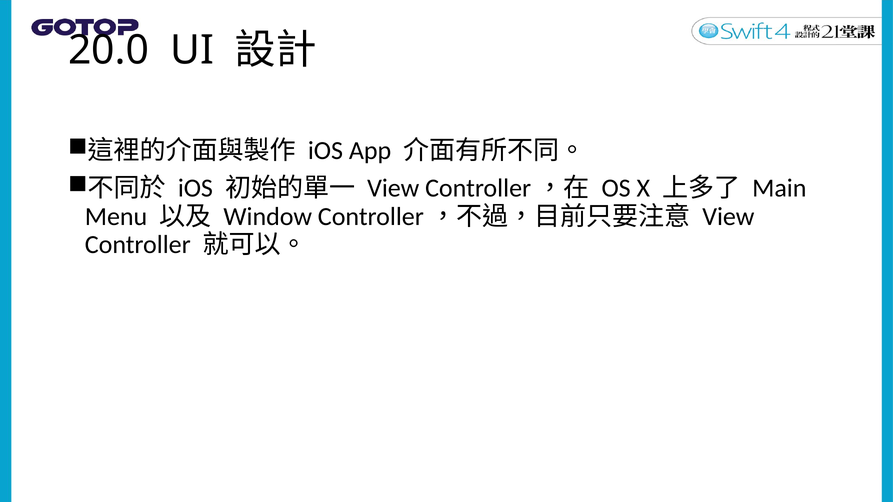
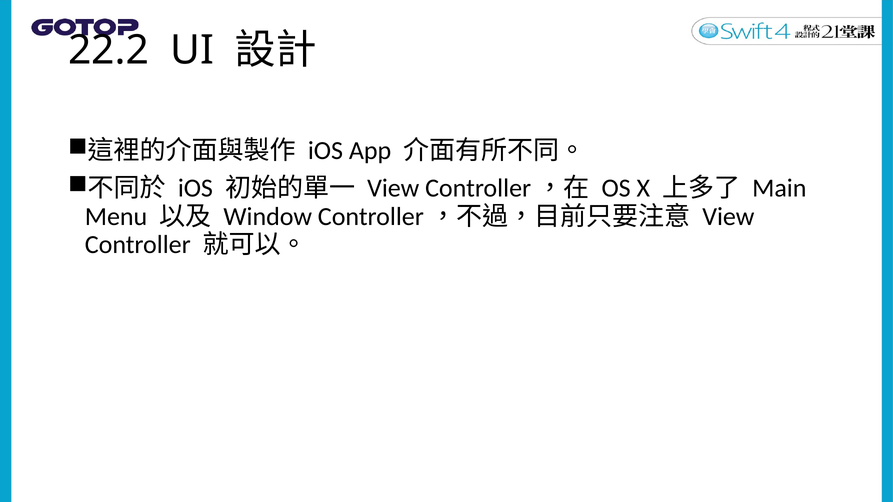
20.0: 20.0 -> 22.2
